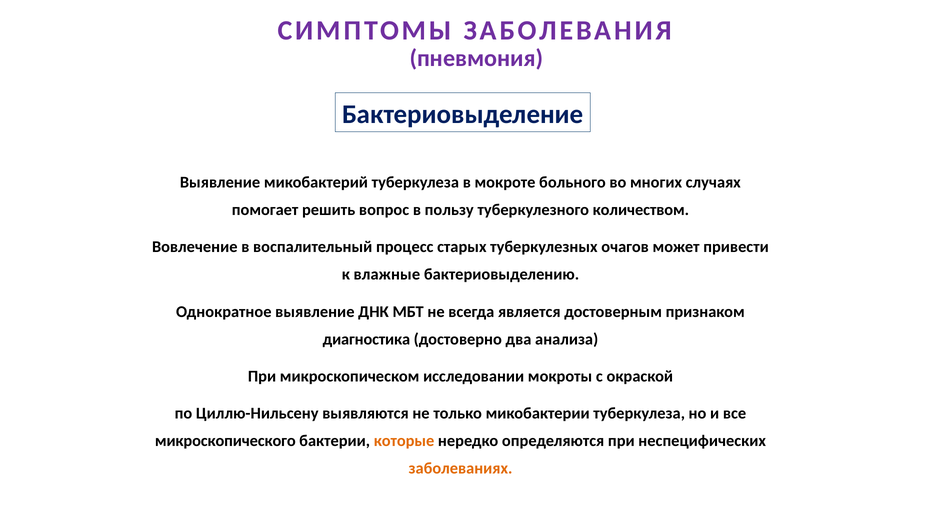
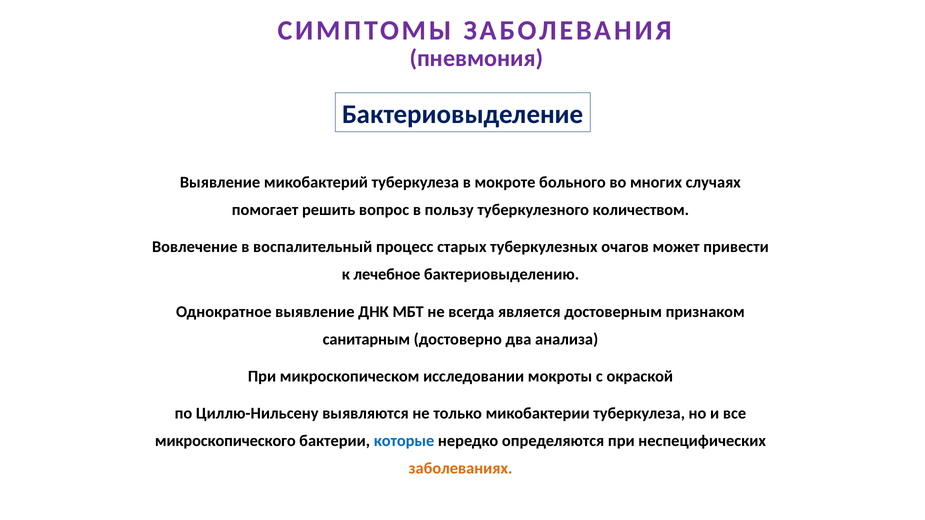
влажные: влажные -> лечебное
диагностика: диагностика -> санитарным
которые colour: orange -> blue
